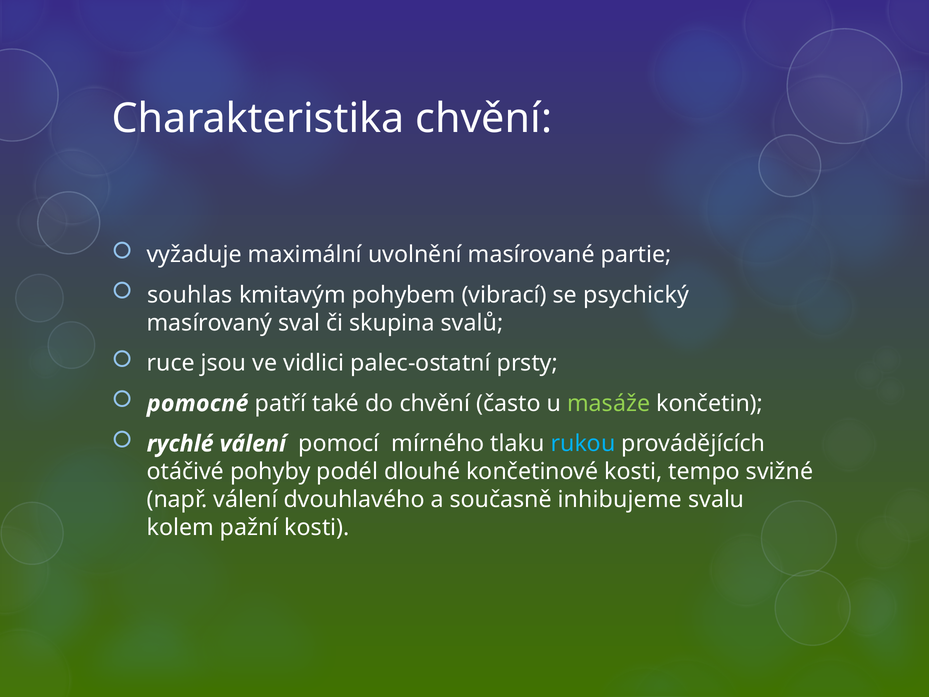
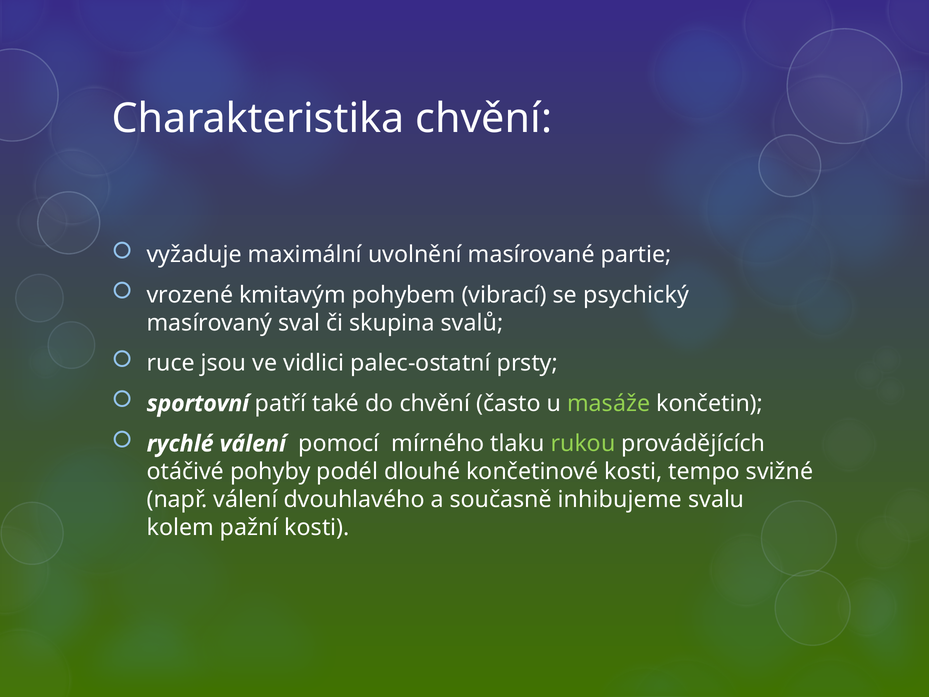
souhlas: souhlas -> vrozené
pomocné: pomocné -> sportovní
rukou colour: light blue -> light green
